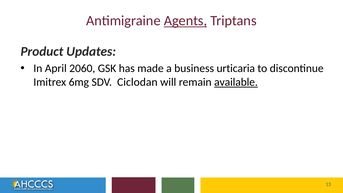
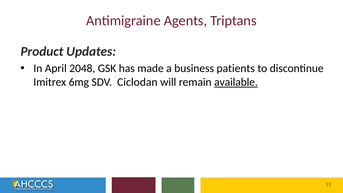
Agents underline: present -> none
2060: 2060 -> 2048
urticaria: urticaria -> patients
